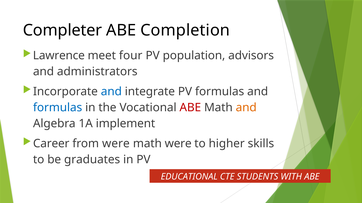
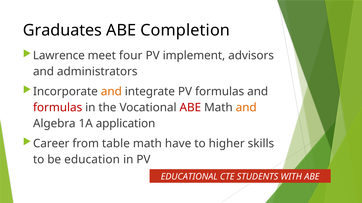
Completer: Completer -> Graduates
population: population -> implement
and at (111, 92) colour: blue -> orange
formulas at (58, 108) colour: blue -> red
implement: implement -> application
from were: were -> table
math were: were -> have
graduates: graduates -> education
